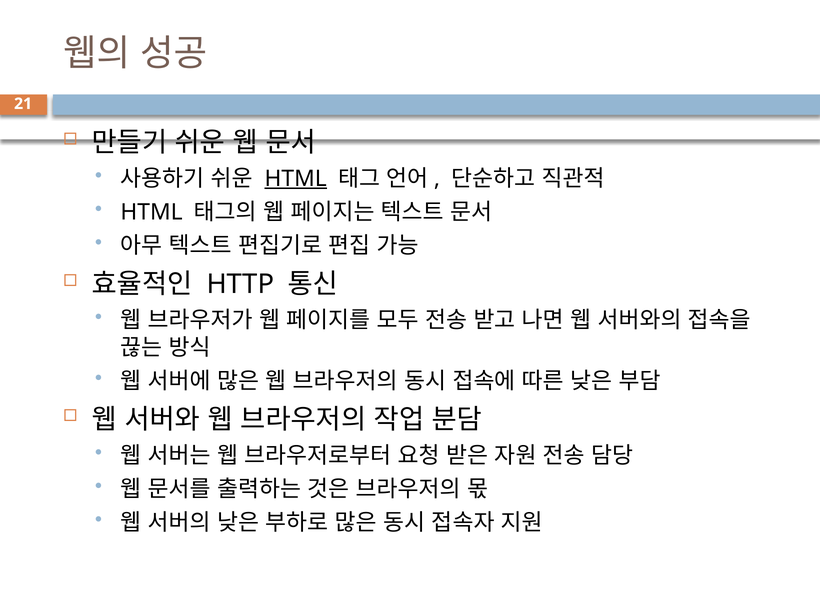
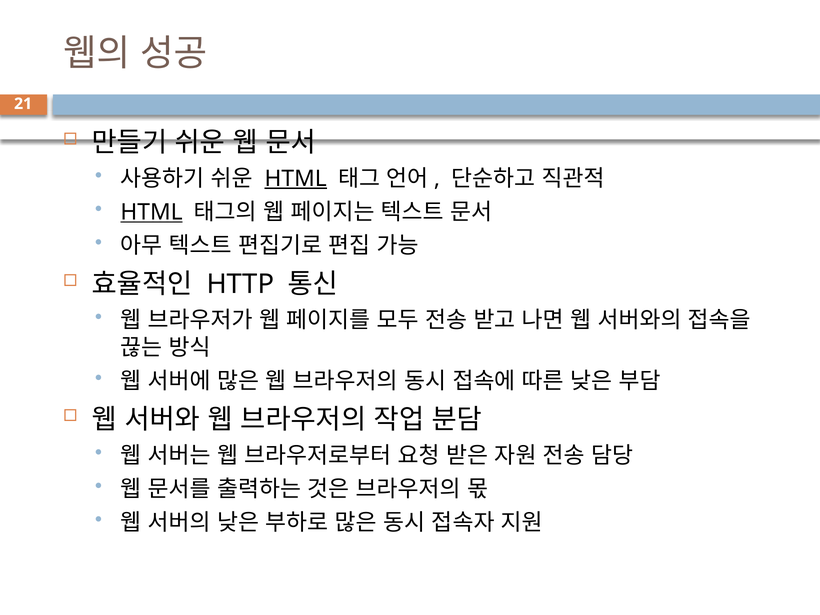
HTML at (152, 212) underline: none -> present
